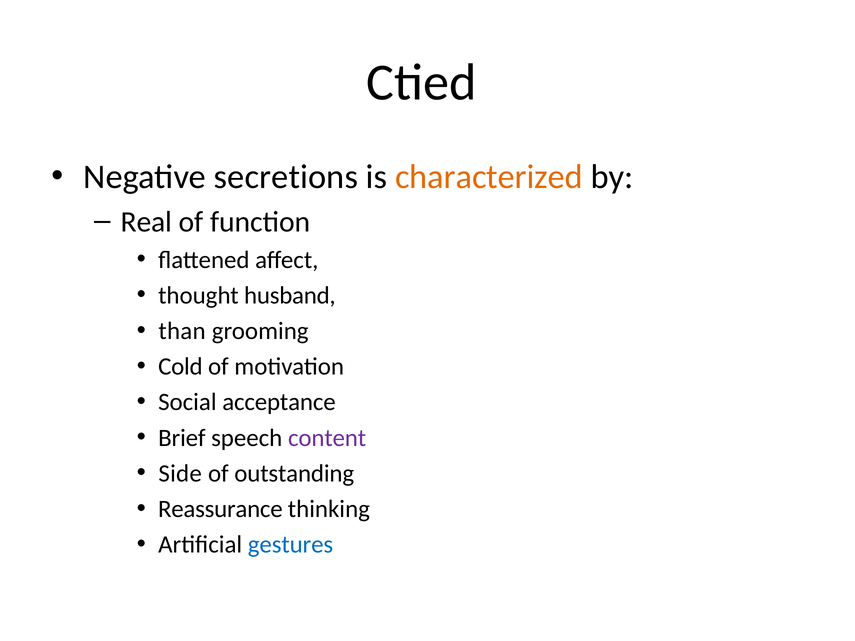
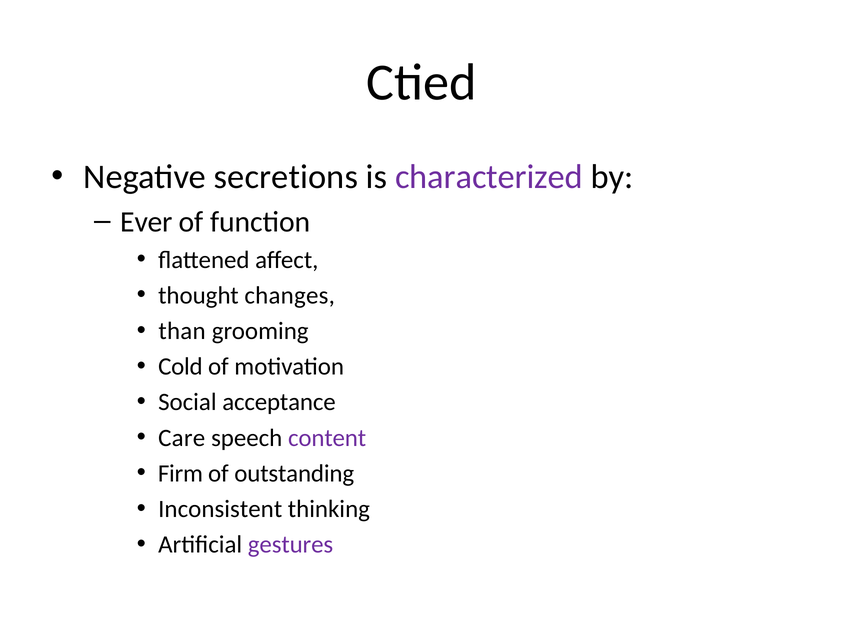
characterized colour: orange -> purple
Real: Real -> Ever
husband: husband -> changes
Brief: Brief -> Care
Side: Side -> Firm
Reassurance: Reassurance -> Inconsistent
gestures colour: blue -> purple
